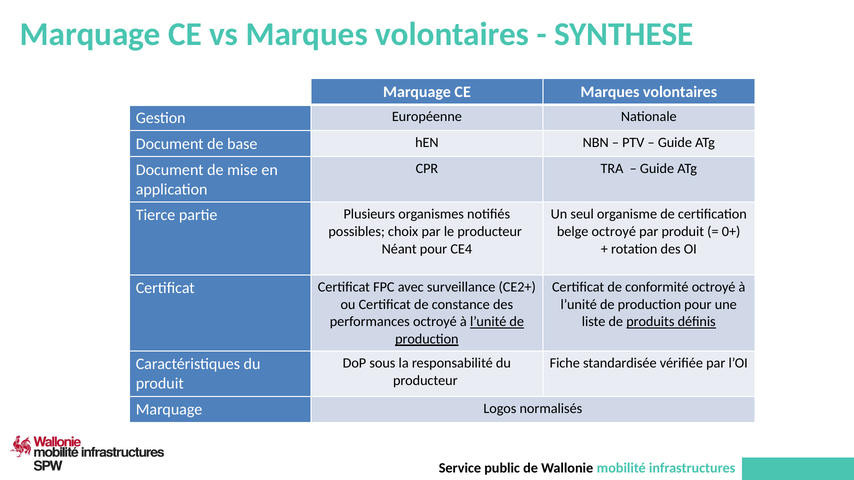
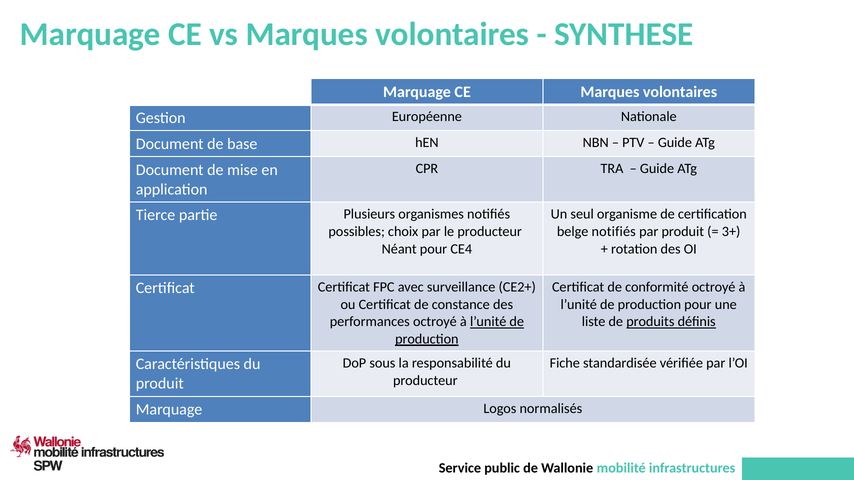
belge octroyé: octroyé -> notifiés
0+: 0+ -> 3+
